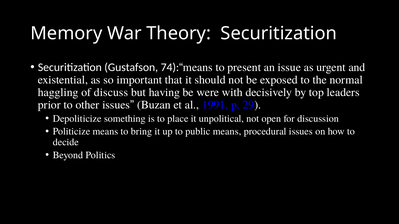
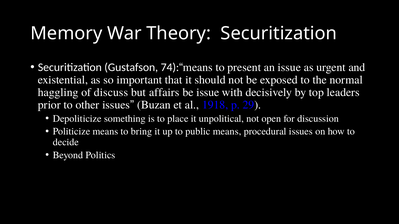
having: having -> affairs
be were: were -> issue
1991: 1991 -> 1918
